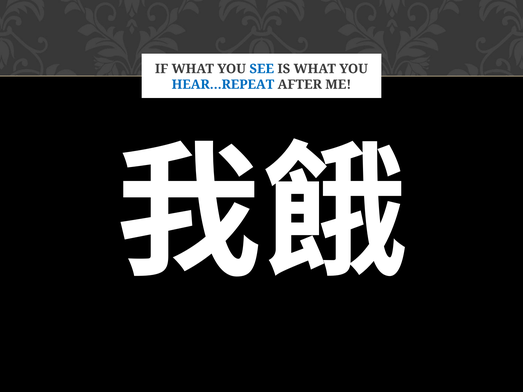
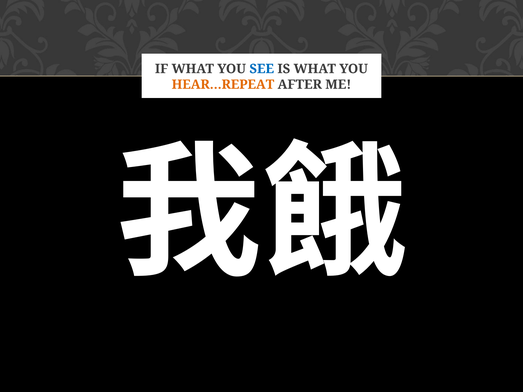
HEAR…REPEAT colour: blue -> orange
